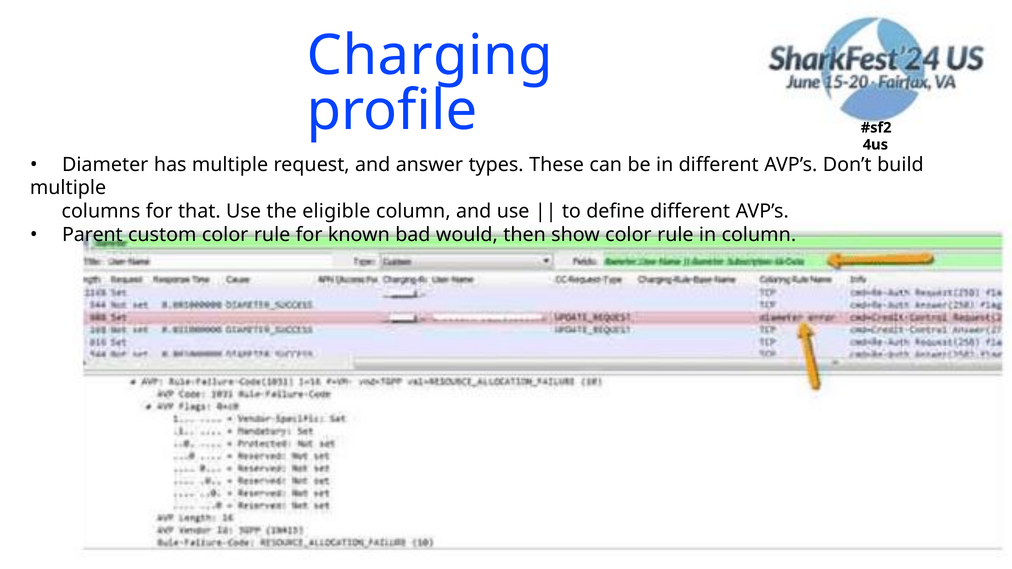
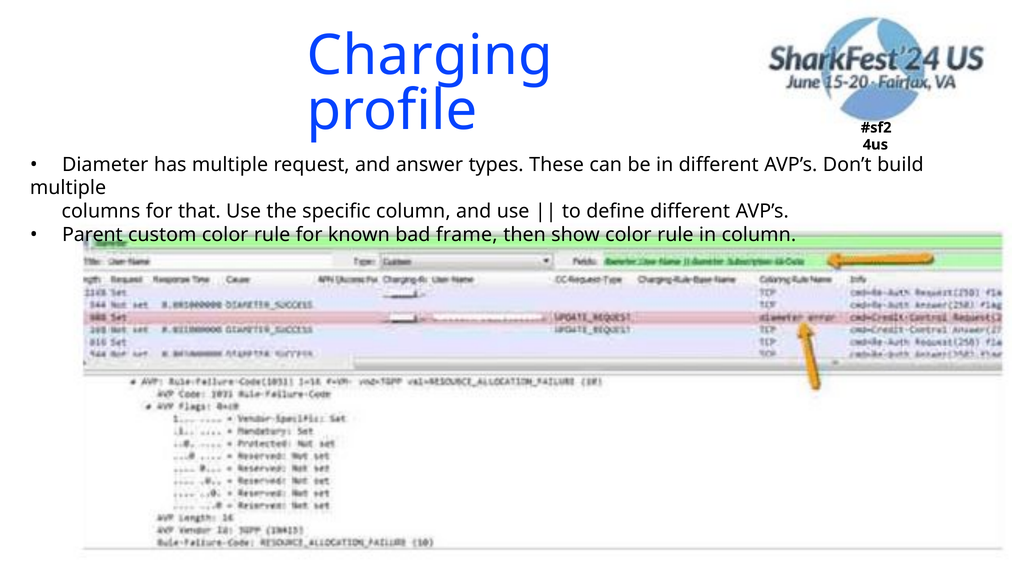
eligible: eligible -> specific
would: would -> frame
